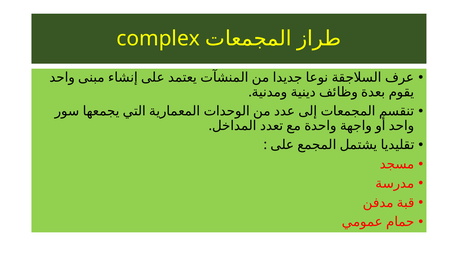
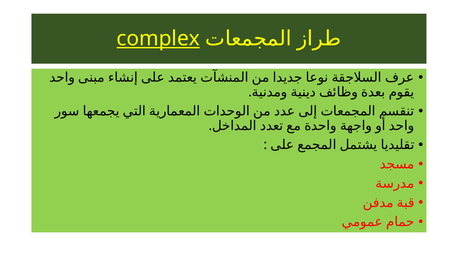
complex underline: none -> present
